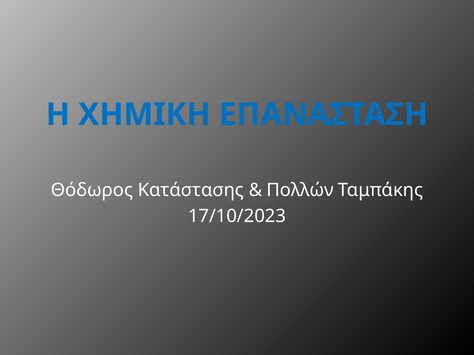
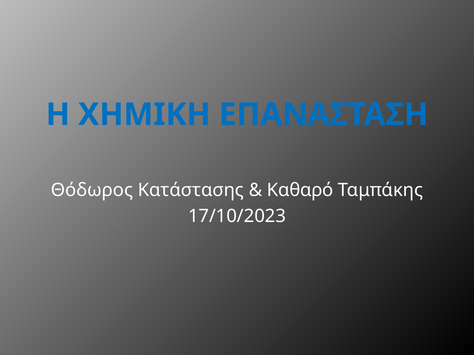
Πολλών: Πολλών -> Καθαρό
